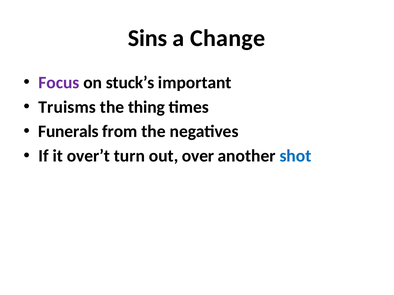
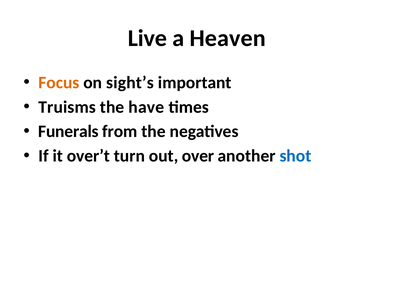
Sins: Sins -> Live
Change: Change -> Heaven
Focus colour: purple -> orange
stuck’s: stuck’s -> sight’s
thing: thing -> have
